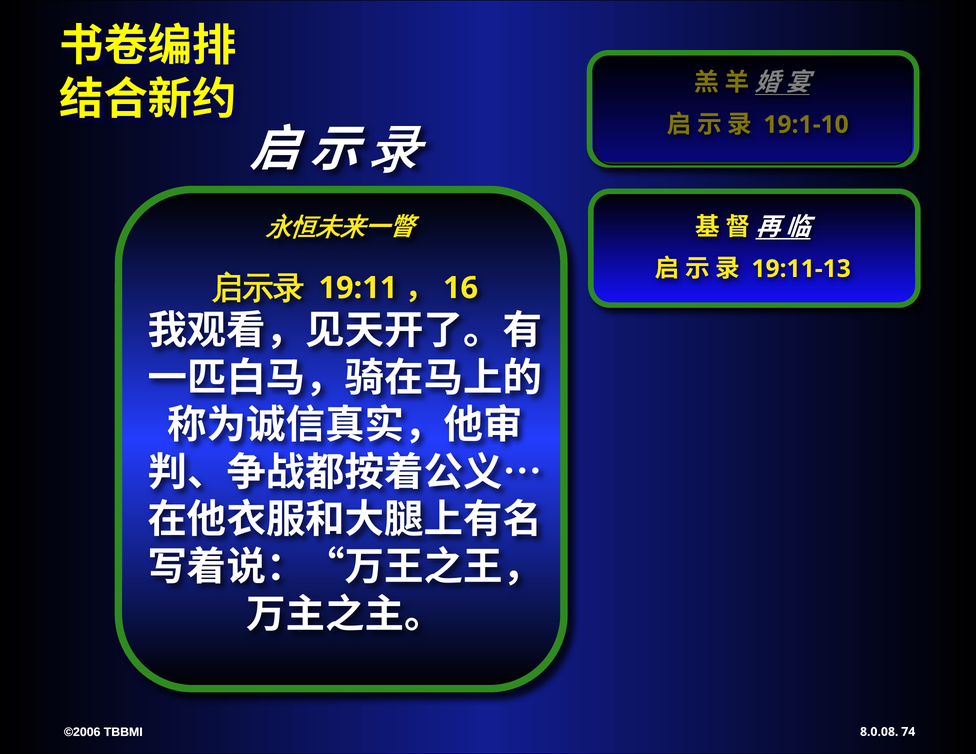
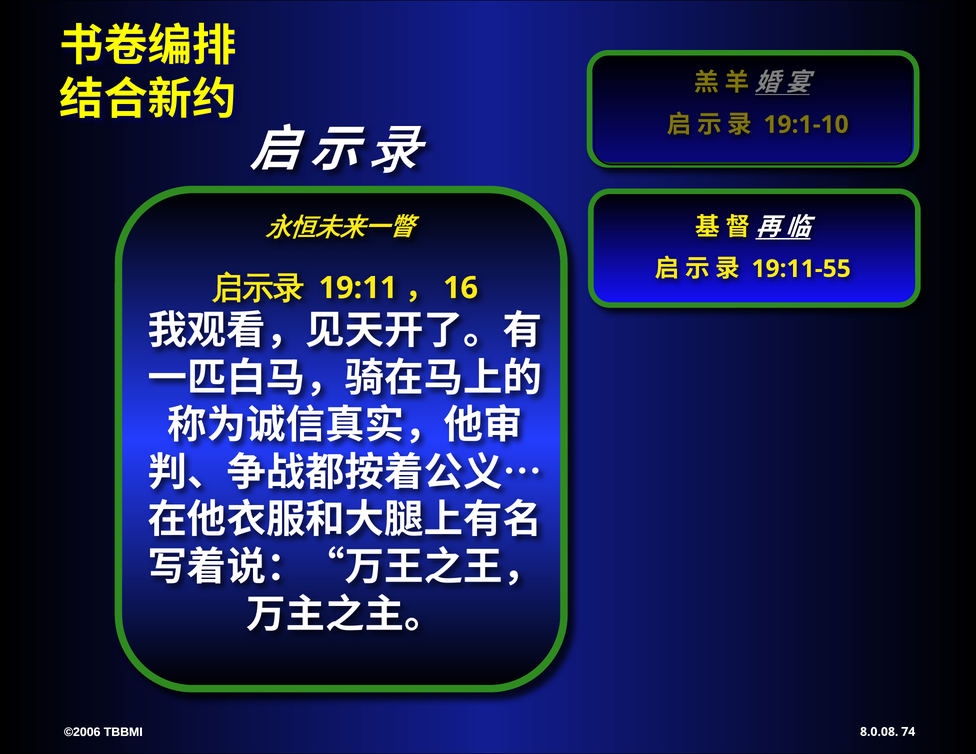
19:11-13: 19:11-13 -> 19:11-55
